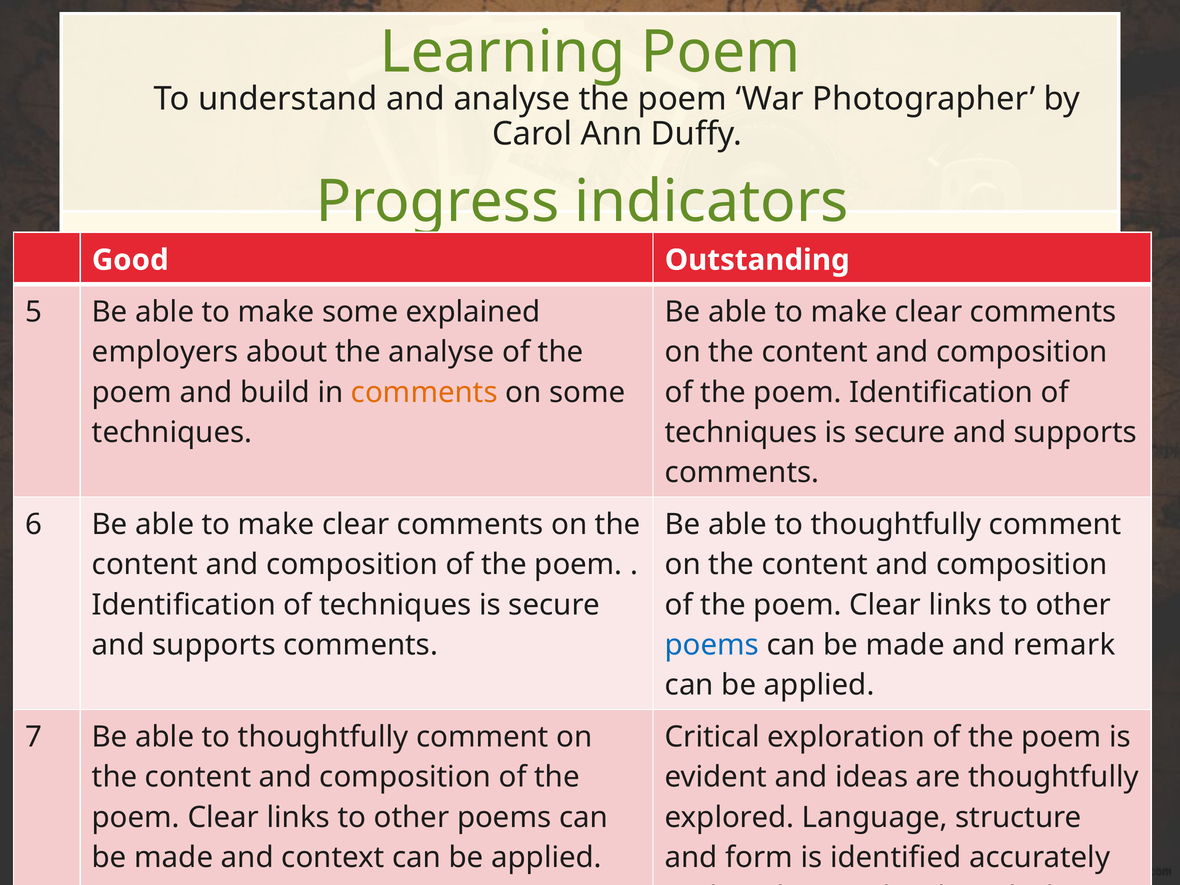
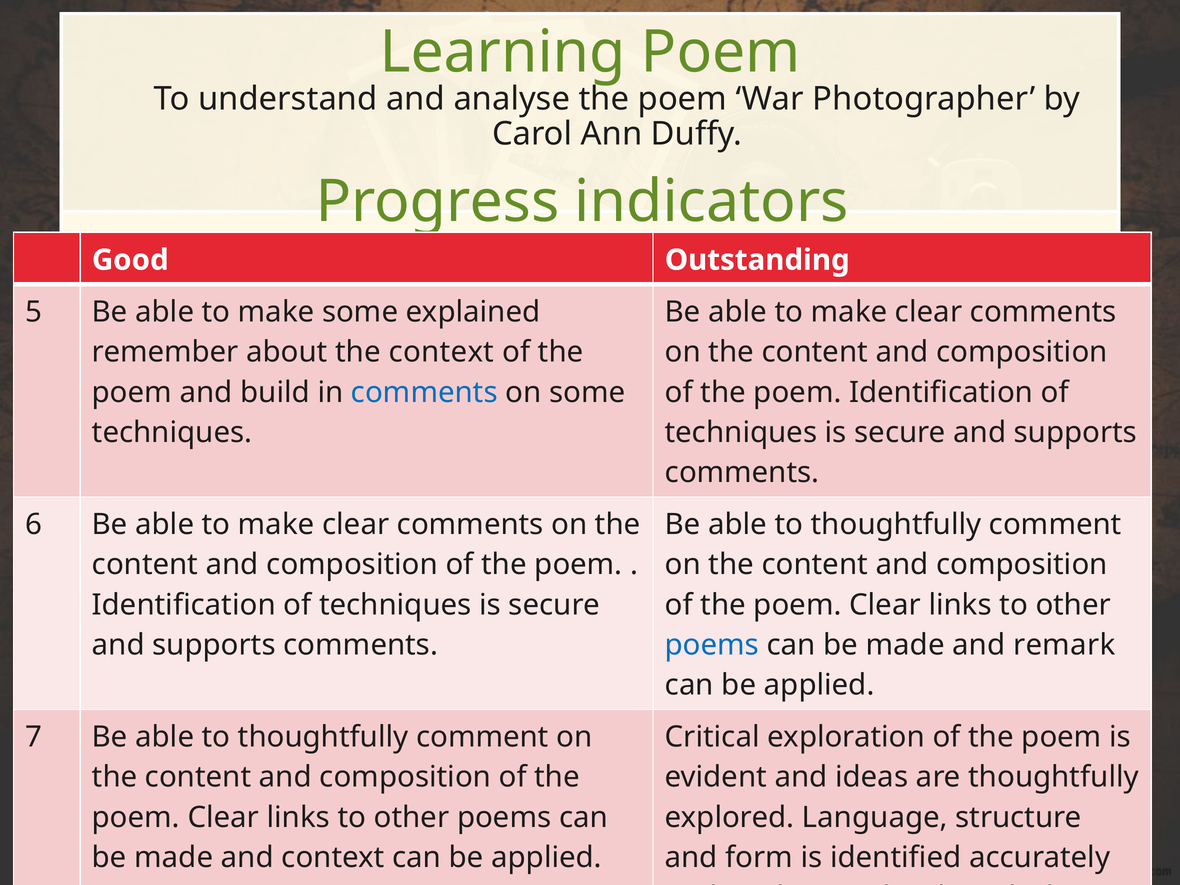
employers: employers -> remember
the analyse: analyse -> context
comments at (424, 392) colour: orange -> blue
